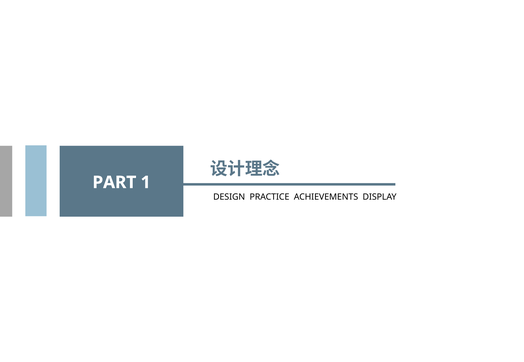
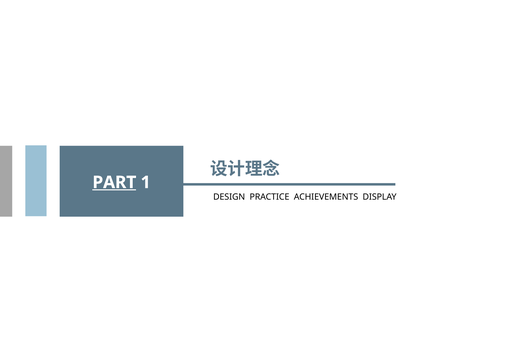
PART underline: none -> present
